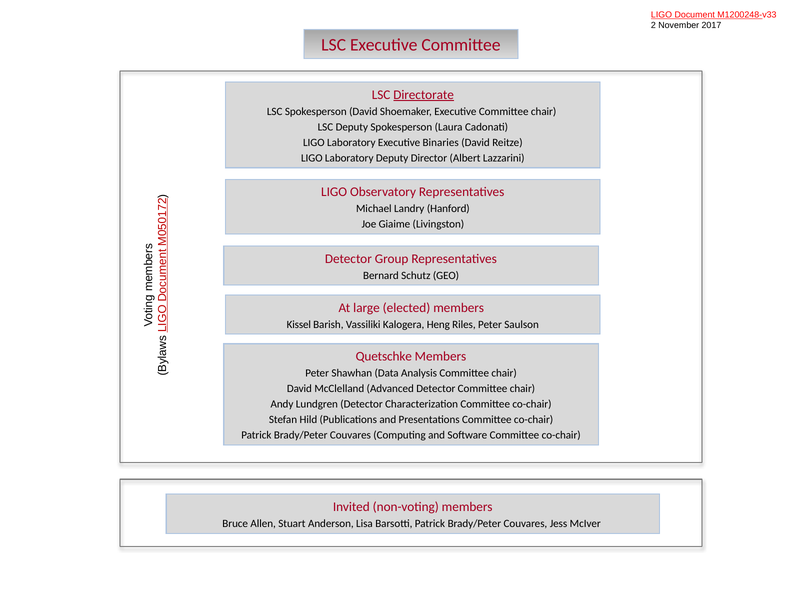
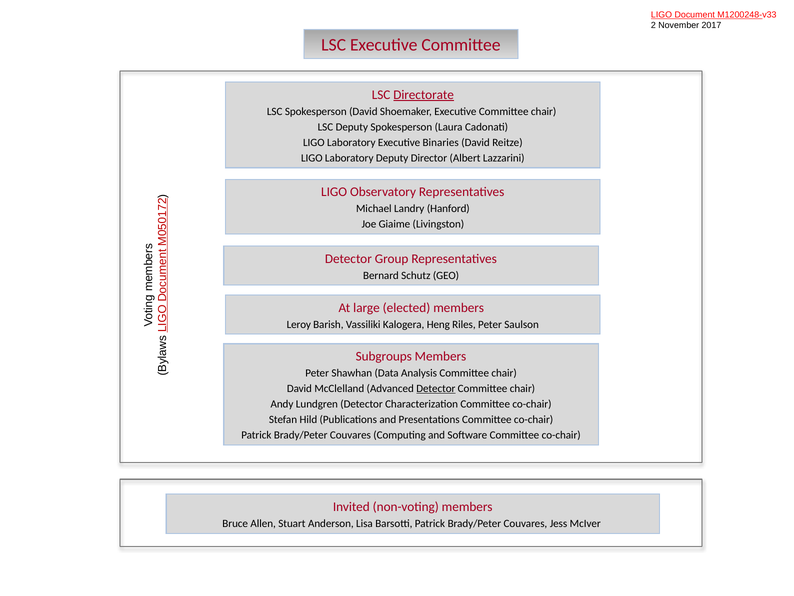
Kissel: Kissel -> Leroy
Quetschke: Quetschke -> Subgroups
Detector at (436, 388) underline: none -> present
